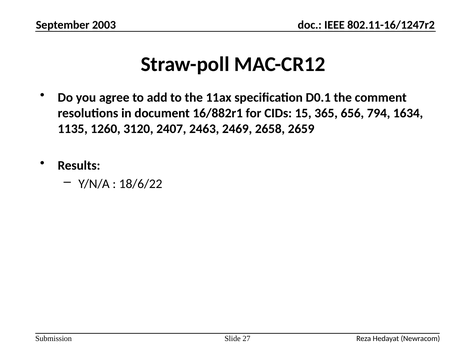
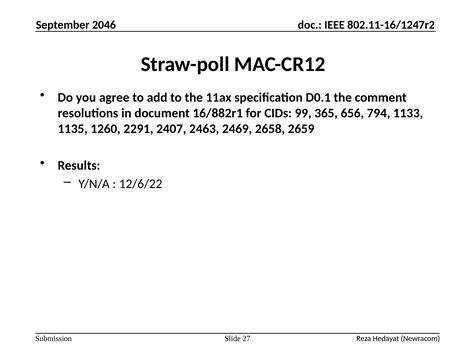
2003: 2003 -> 2046
15: 15 -> 99
1634: 1634 -> 1133
3120: 3120 -> 2291
18/6/22: 18/6/22 -> 12/6/22
